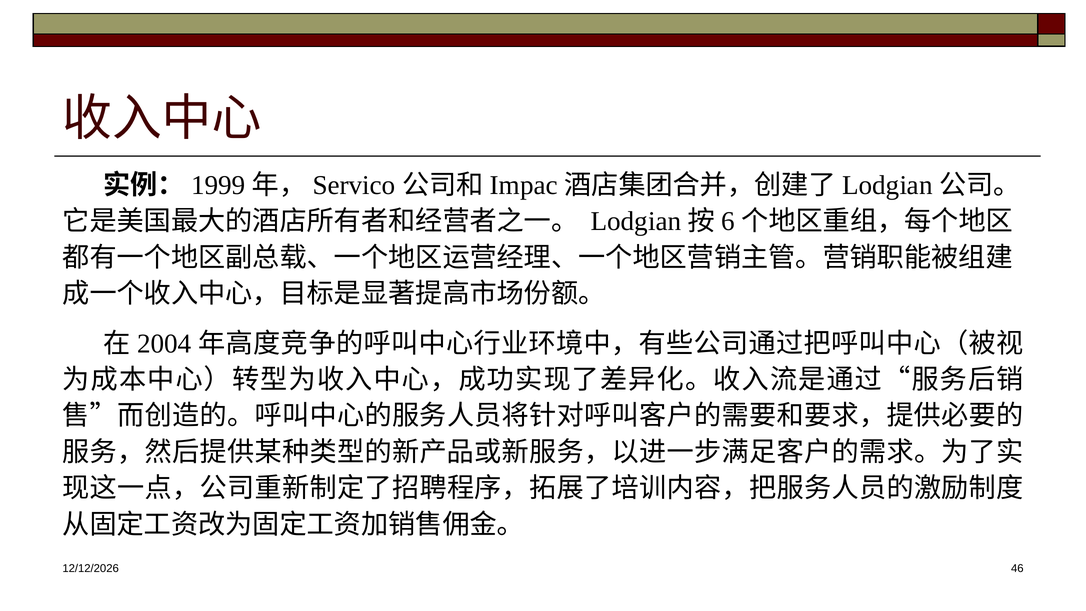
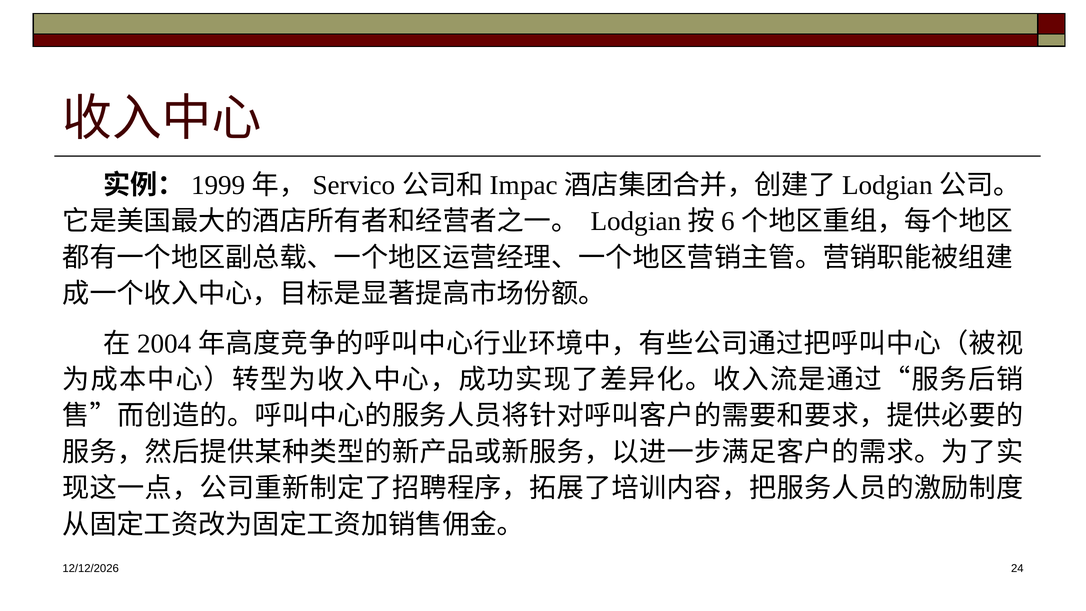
46: 46 -> 24
